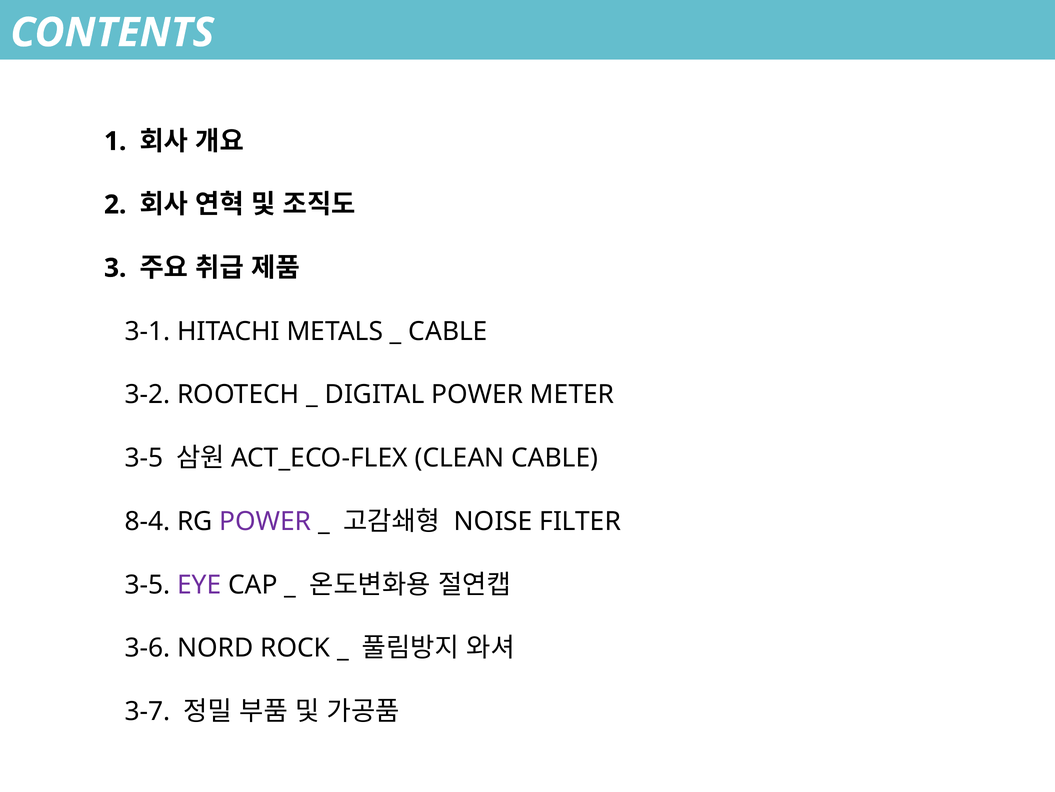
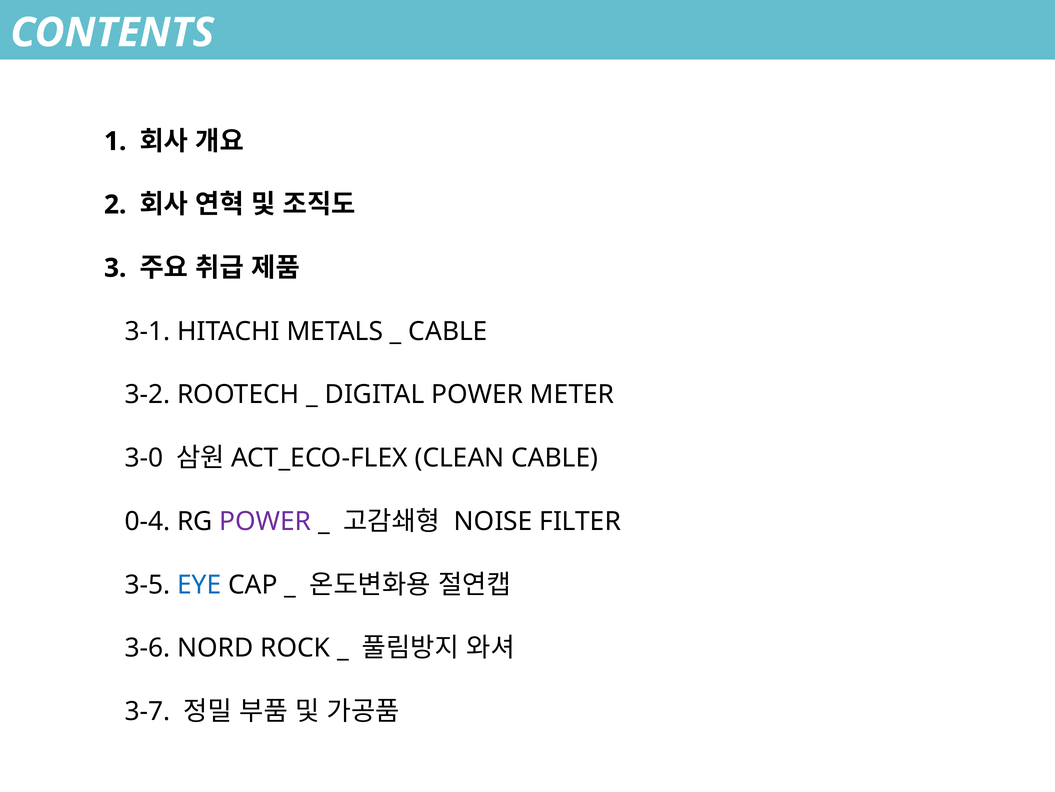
3-5 at (144, 458): 3-5 -> 3-0
8-4: 8-4 -> 0-4
EYE colour: purple -> blue
